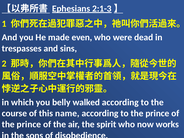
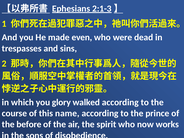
belly: belly -> glory
prince at (29, 124): prince -> before
